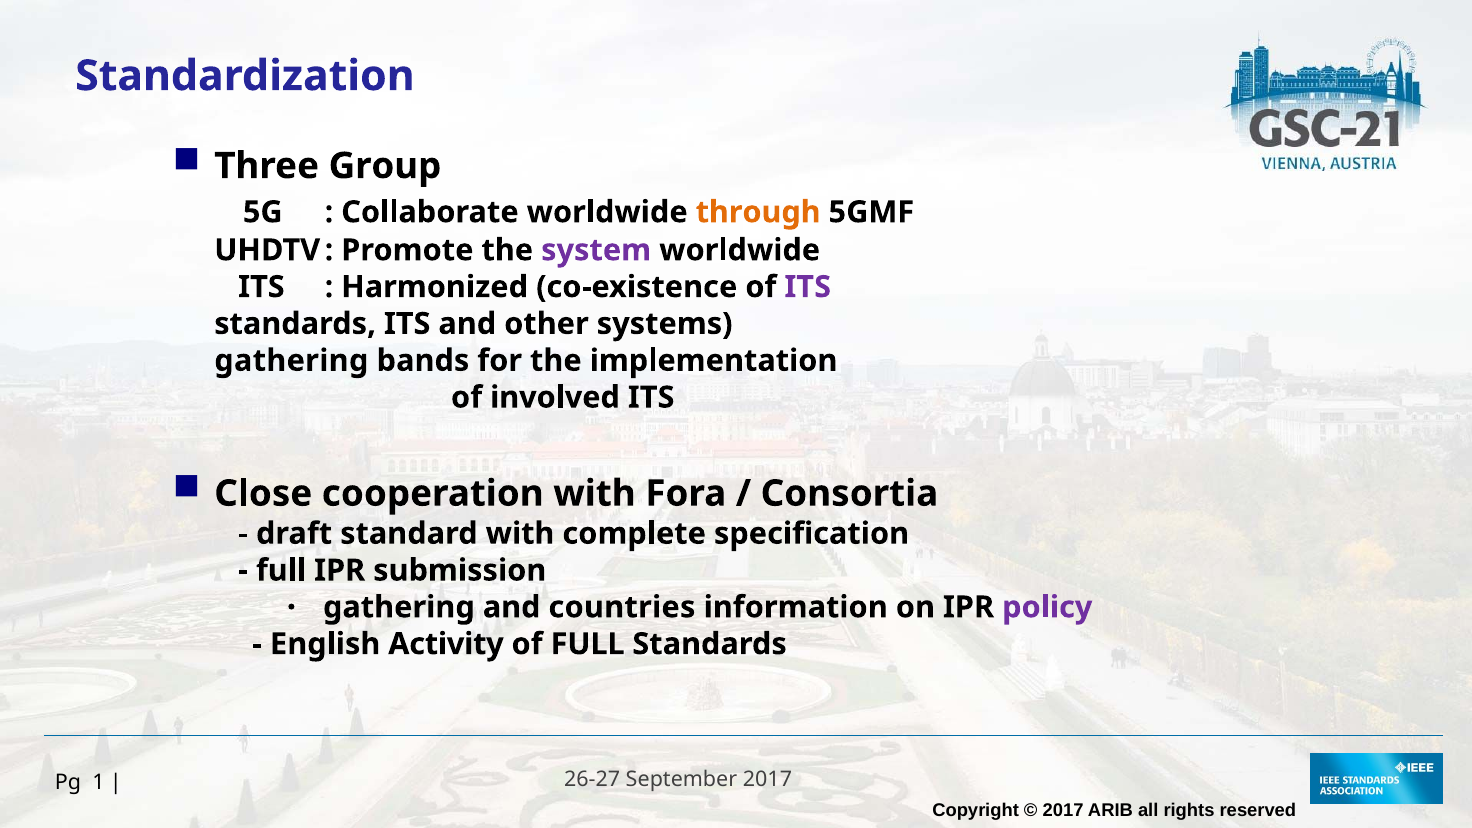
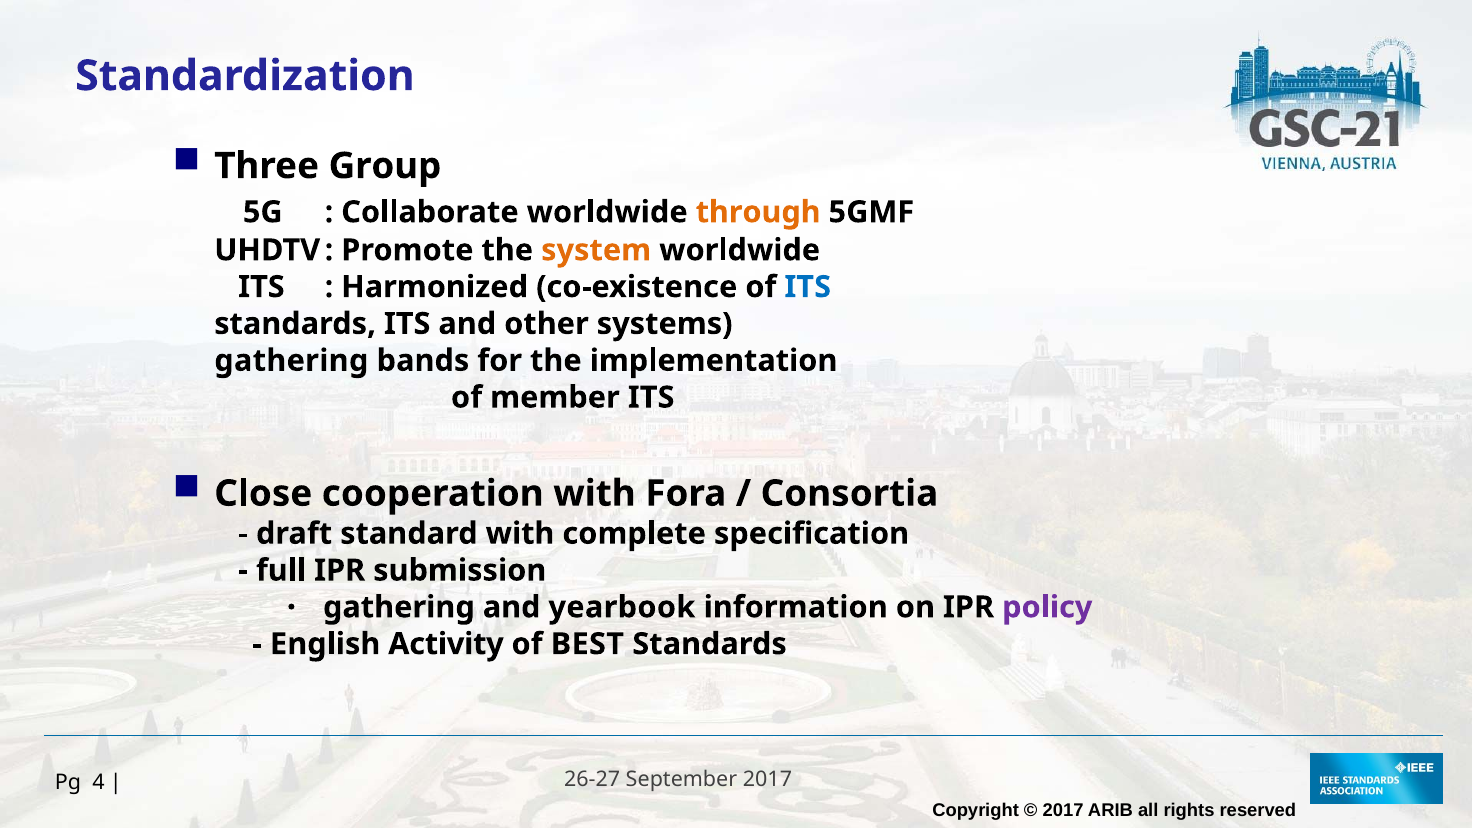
system colour: purple -> orange
ITS at (808, 287) colour: purple -> blue
involved: involved -> member
countries: countries -> yearbook
of FULL: FULL -> BEST
1: 1 -> 4
